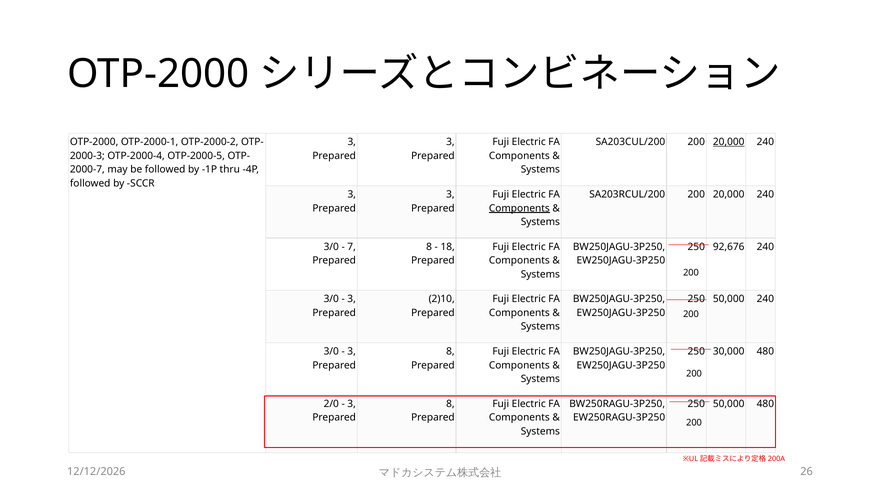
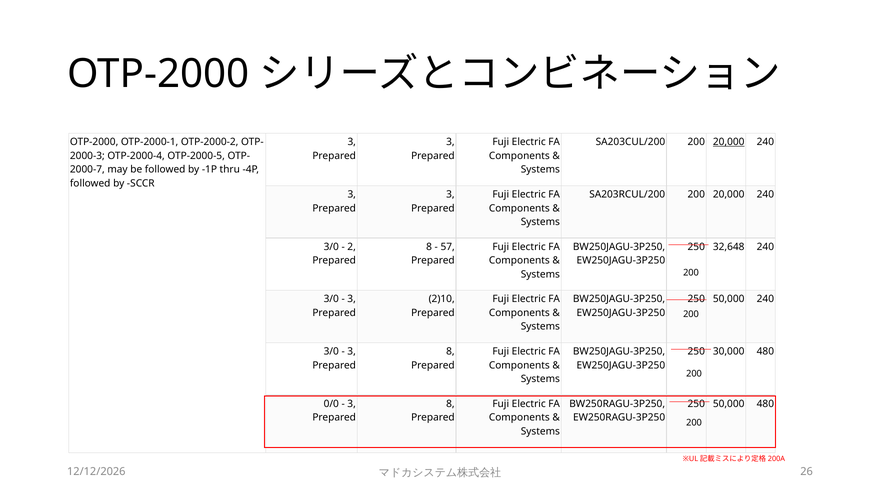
Components at (519, 208) underline: present -> none
7: 7 -> 2
18: 18 -> 57
92,676: 92,676 -> 32,648
2/0: 2/0 -> 0/0
